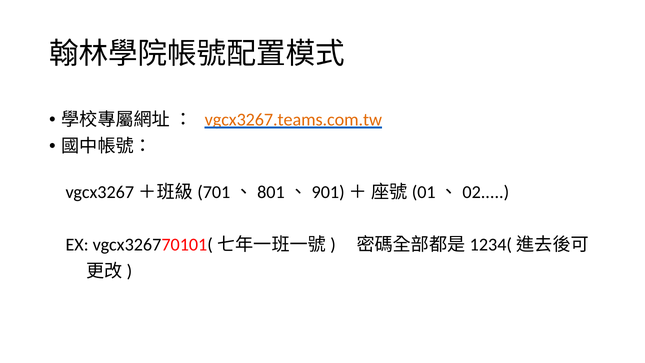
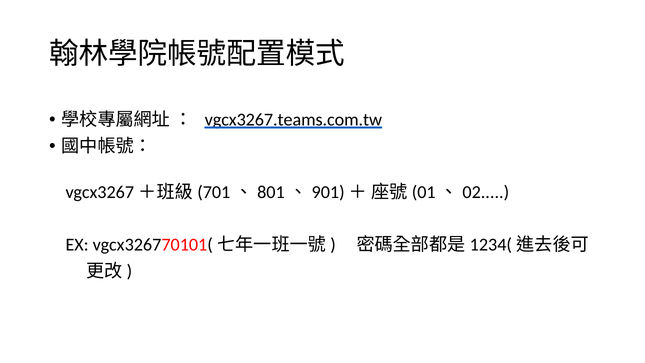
vgcx3267.teams.com.tw colour: orange -> black
